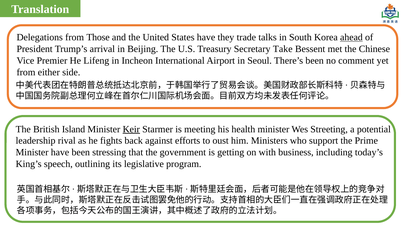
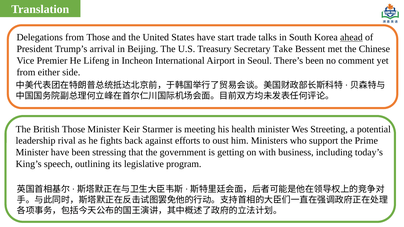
they: they -> start
British Island: Island -> Those
Keir underline: present -> none
